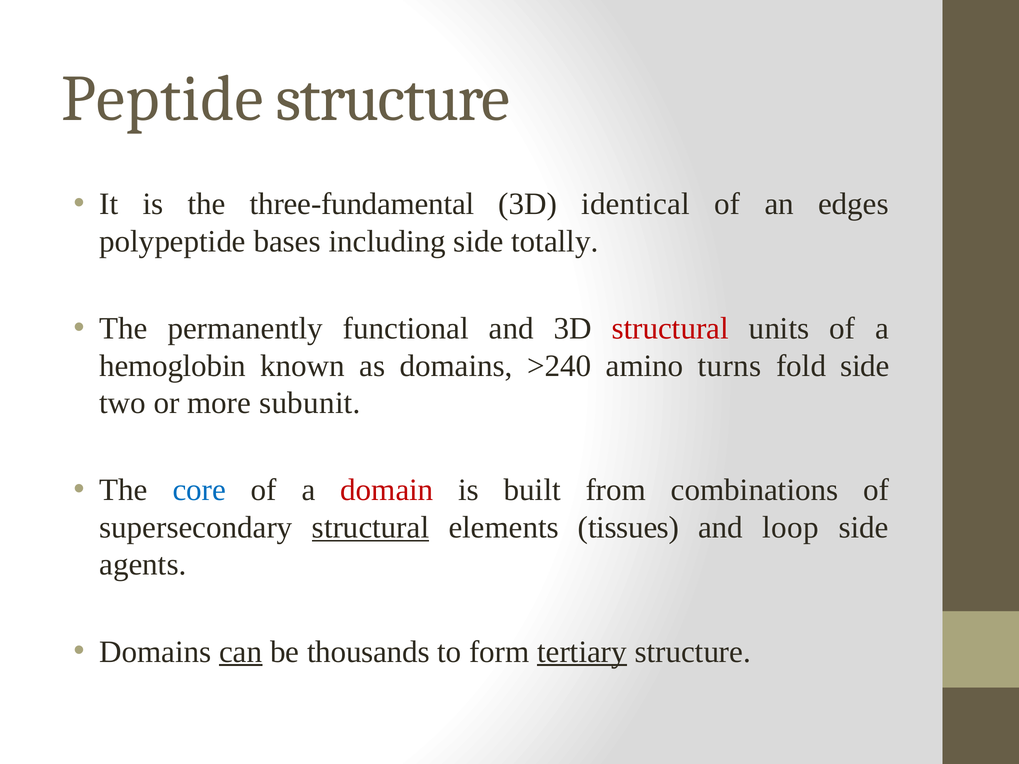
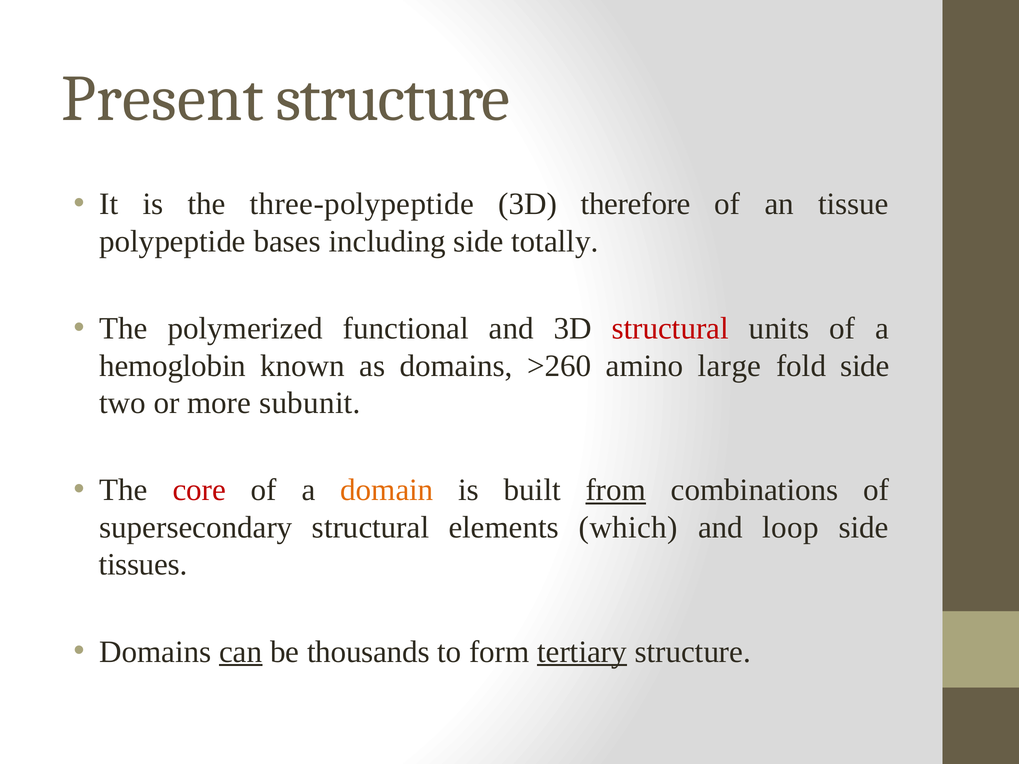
Peptide: Peptide -> Present
three-fundamental: three-fundamental -> three-polypeptide
identical: identical -> therefore
edges: edges -> tissue
permanently: permanently -> polymerized
>240: >240 -> >260
turns: turns -> large
core colour: blue -> red
domain colour: red -> orange
from underline: none -> present
structural at (371, 528) underline: present -> none
tissues: tissues -> which
agents: agents -> tissues
